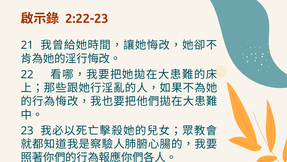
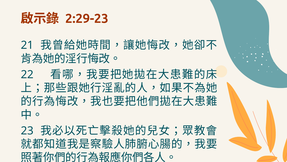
2:22-23: 2:22-23 -> 2:29-23
